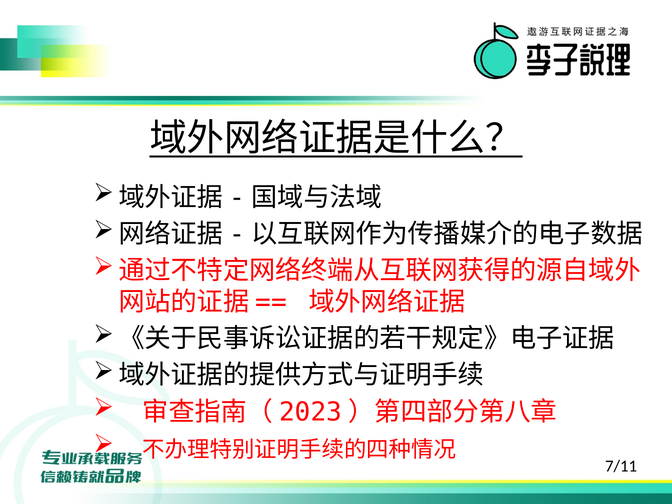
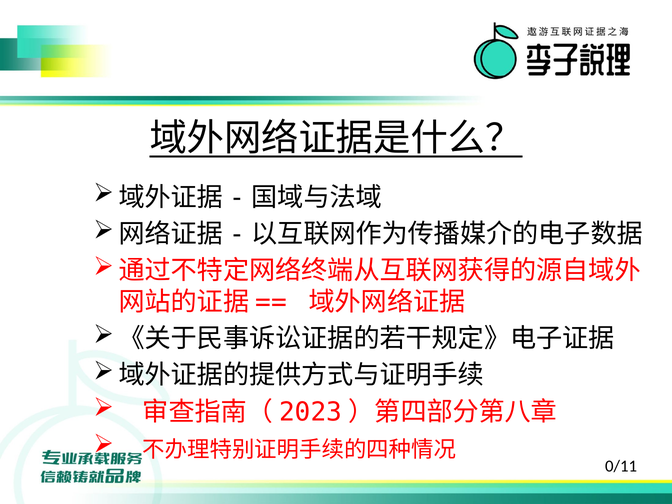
7/11: 7/11 -> 0/11
